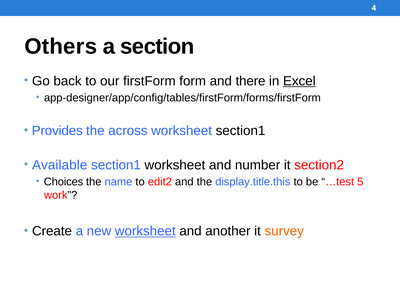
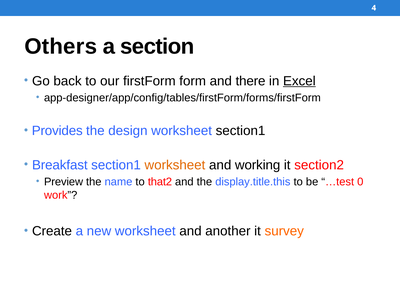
across: across -> design
Available: Available -> Breakfast
worksheet at (175, 165) colour: black -> orange
number: number -> working
Choices: Choices -> Preview
edit2: edit2 -> that2
5: 5 -> 0
worksheet at (145, 231) underline: present -> none
